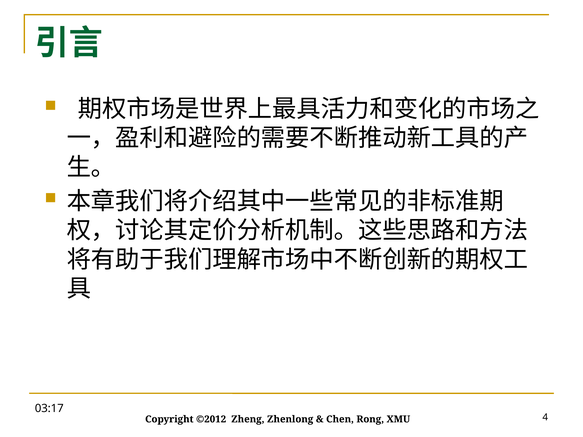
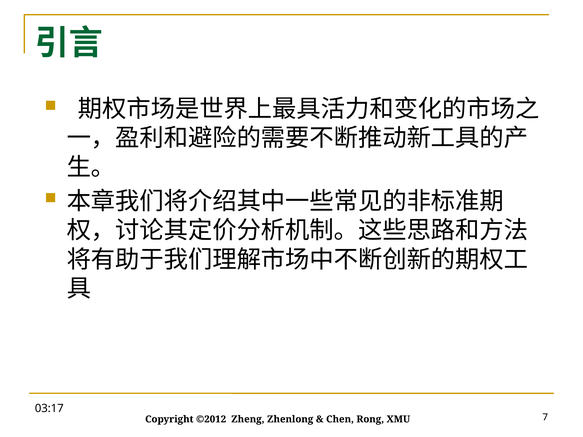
4: 4 -> 7
